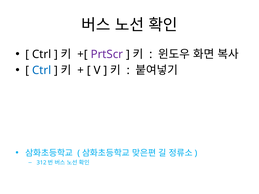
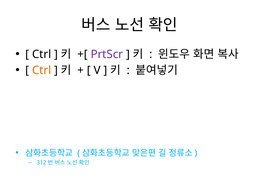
Ctrl at (42, 70) colour: blue -> orange
